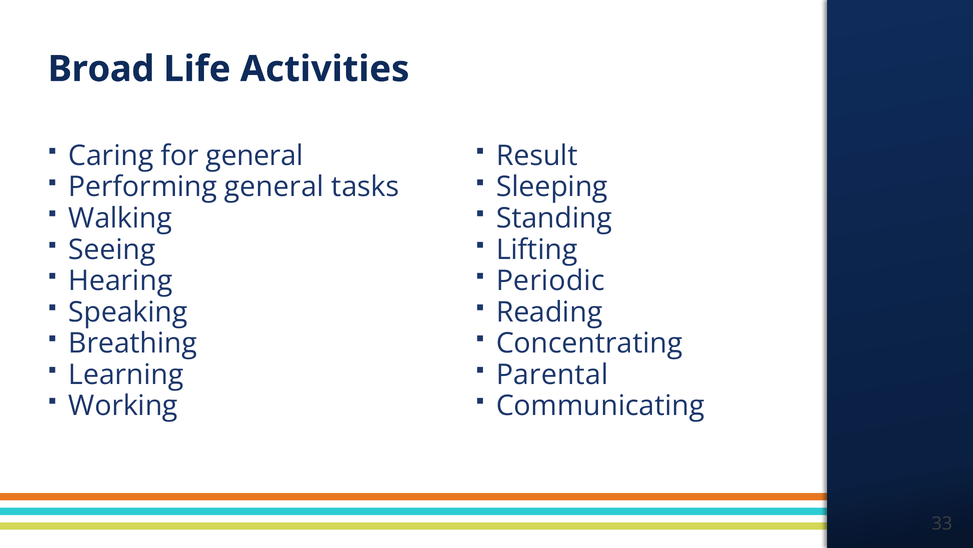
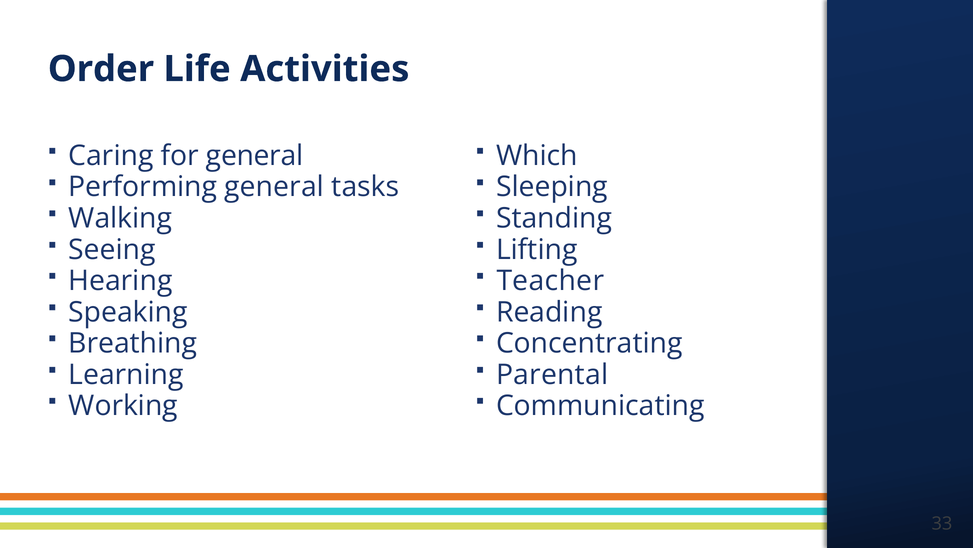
Broad: Broad -> Order
Result: Result -> Which
Periodic: Periodic -> Teacher
